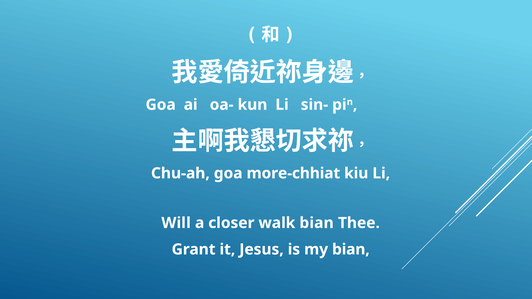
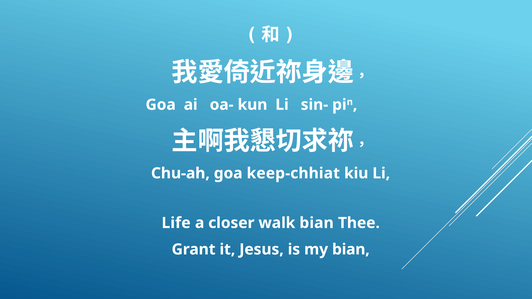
more-chhiat: more-chhiat -> keep-chhiat
Will: Will -> Life
